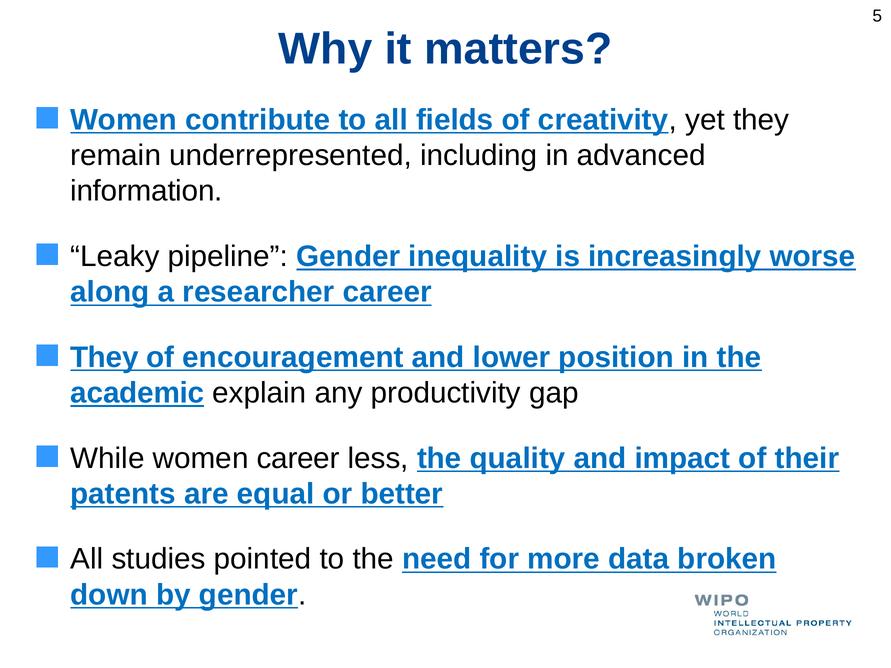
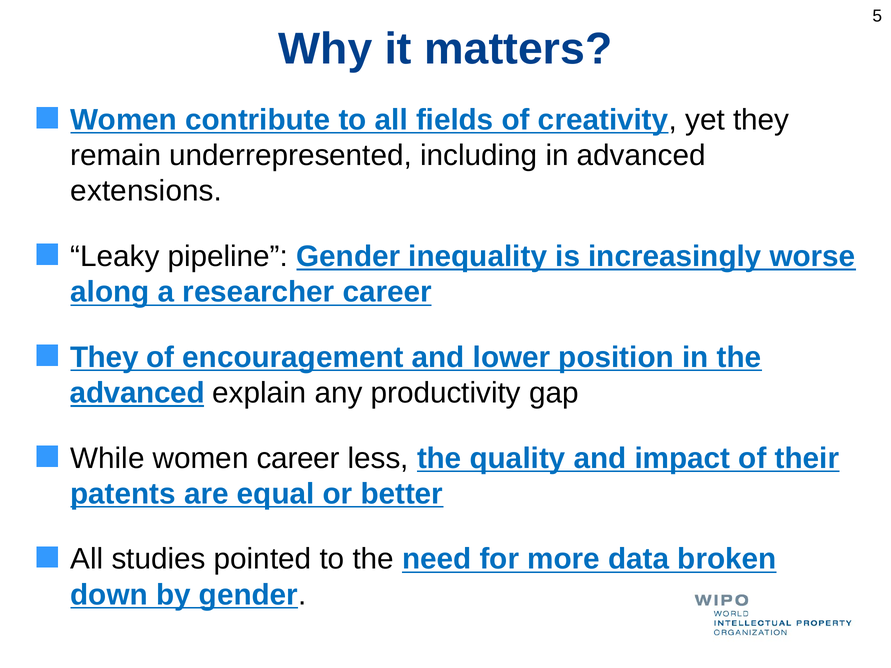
information: information -> extensions
academic at (137, 393): academic -> advanced
